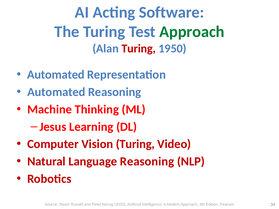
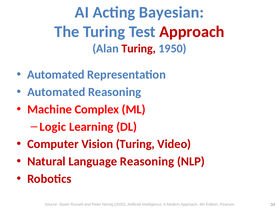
Software: Software -> Bayesian
Approach at (192, 32) colour: green -> red
Thinking: Thinking -> Complex
Jesus: Jesus -> Logic
